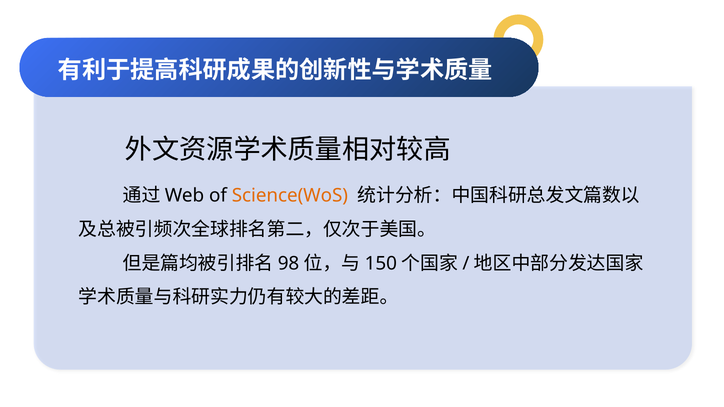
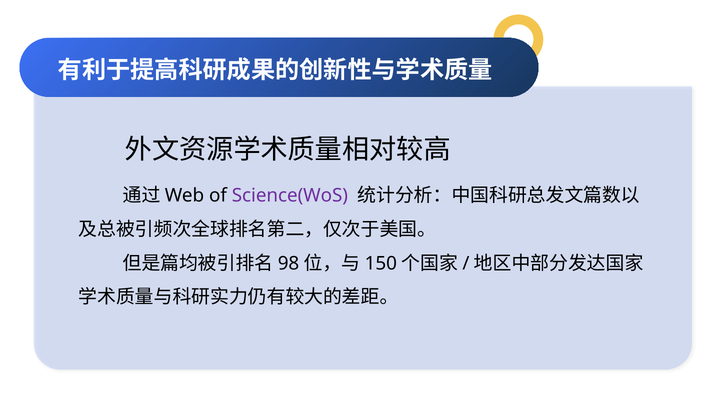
Science(WoS colour: orange -> purple
